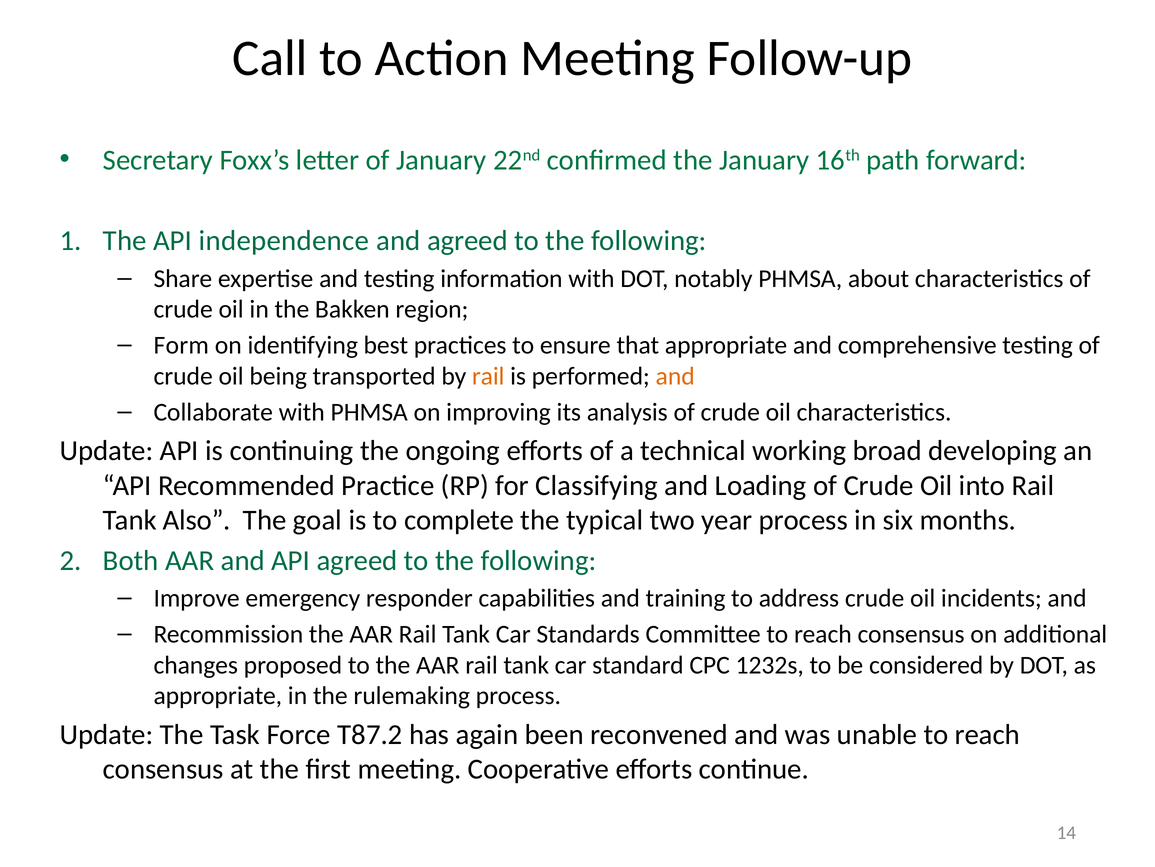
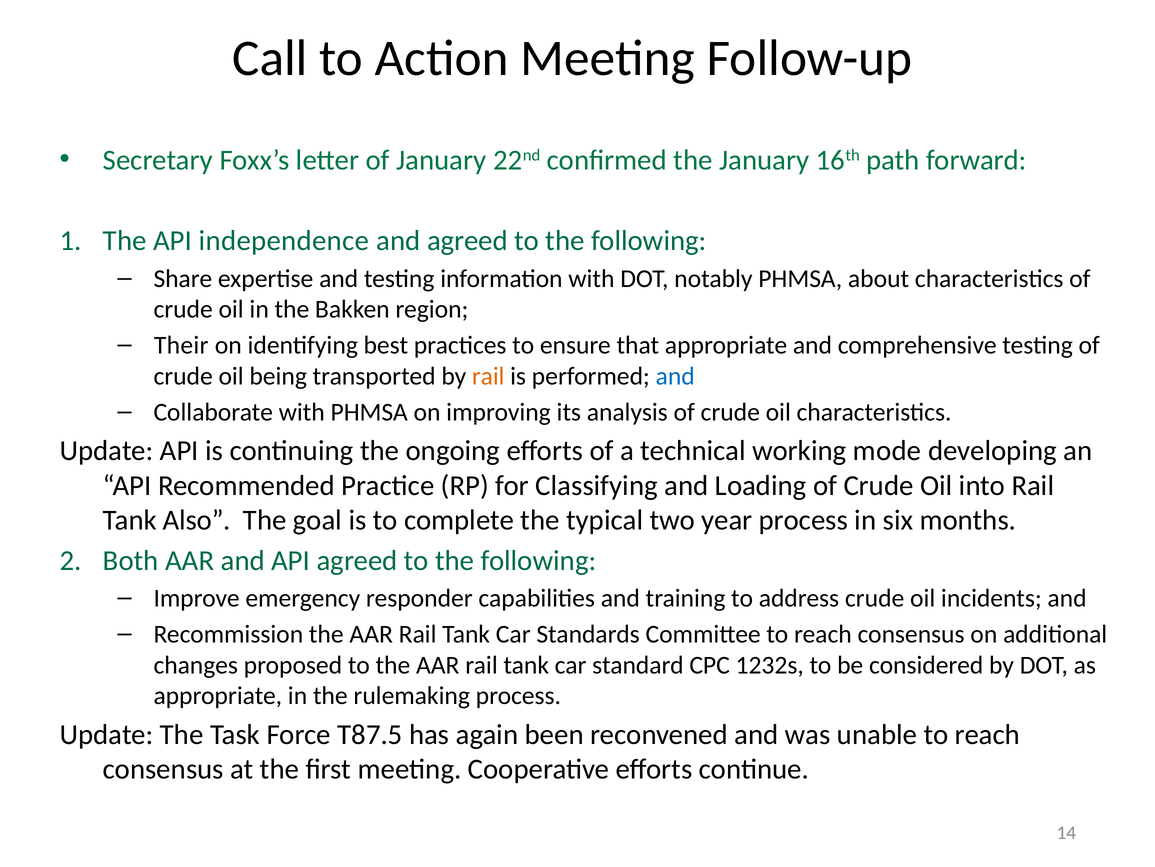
Form: Form -> Their
and at (675, 376) colour: orange -> blue
broad: broad -> mode
T87.2: T87.2 -> T87.5
